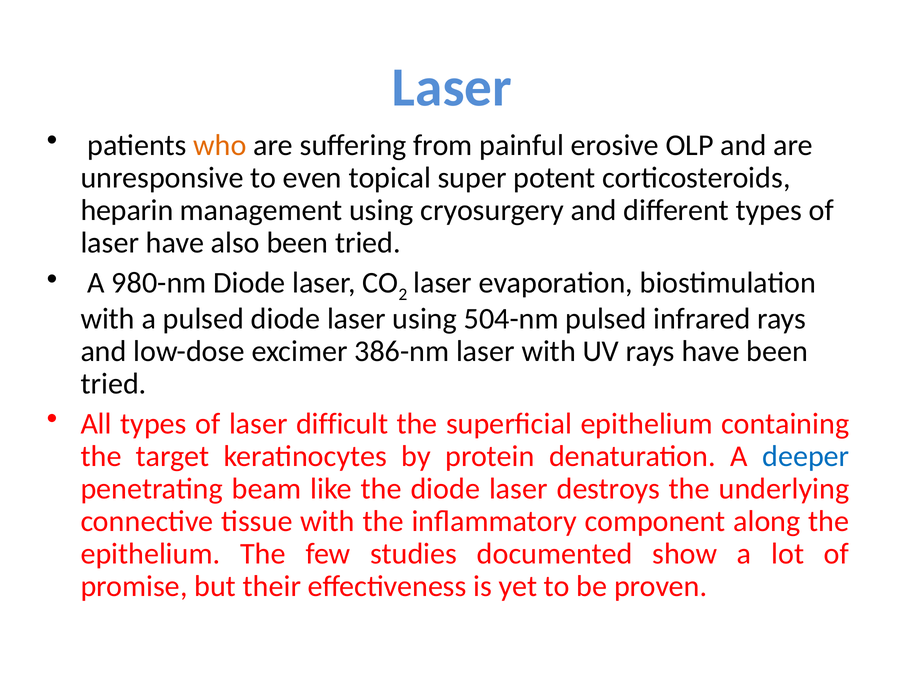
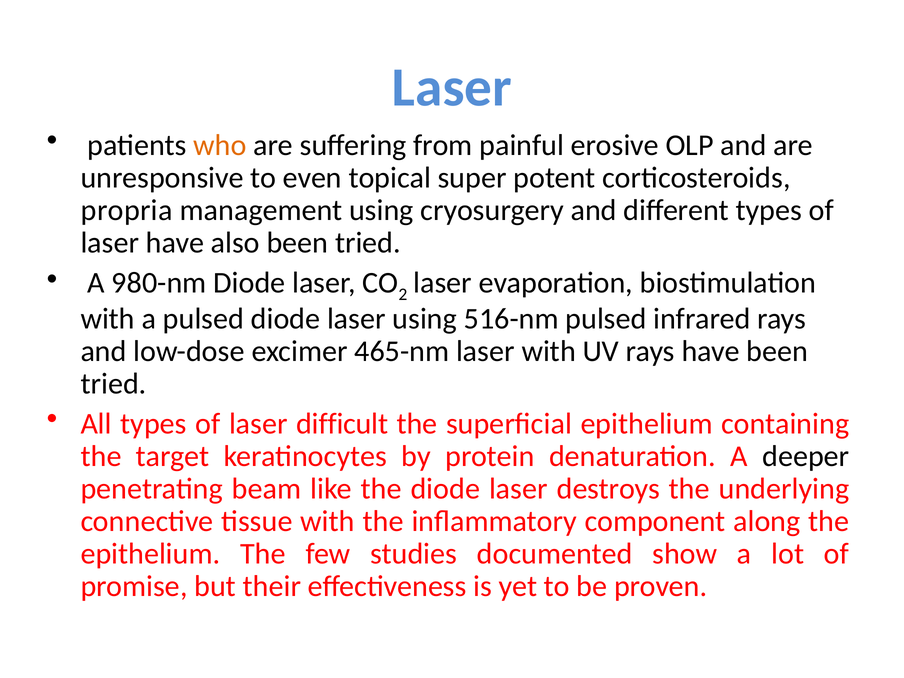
heparin: heparin -> propria
504-nm: 504-nm -> 516-nm
386-nm: 386-nm -> 465-nm
deeper colour: blue -> black
